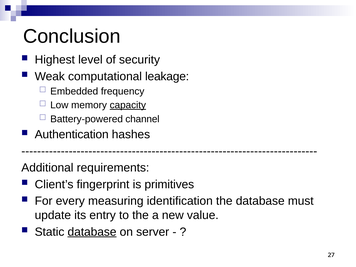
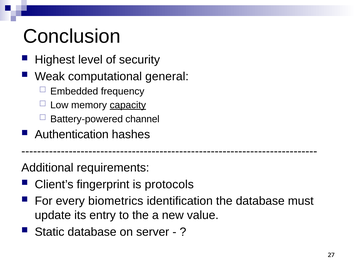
leakage: leakage -> general
primitives: primitives -> protocols
measuring: measuring -> biometrics
database at (92, 232) underline: present -> none
